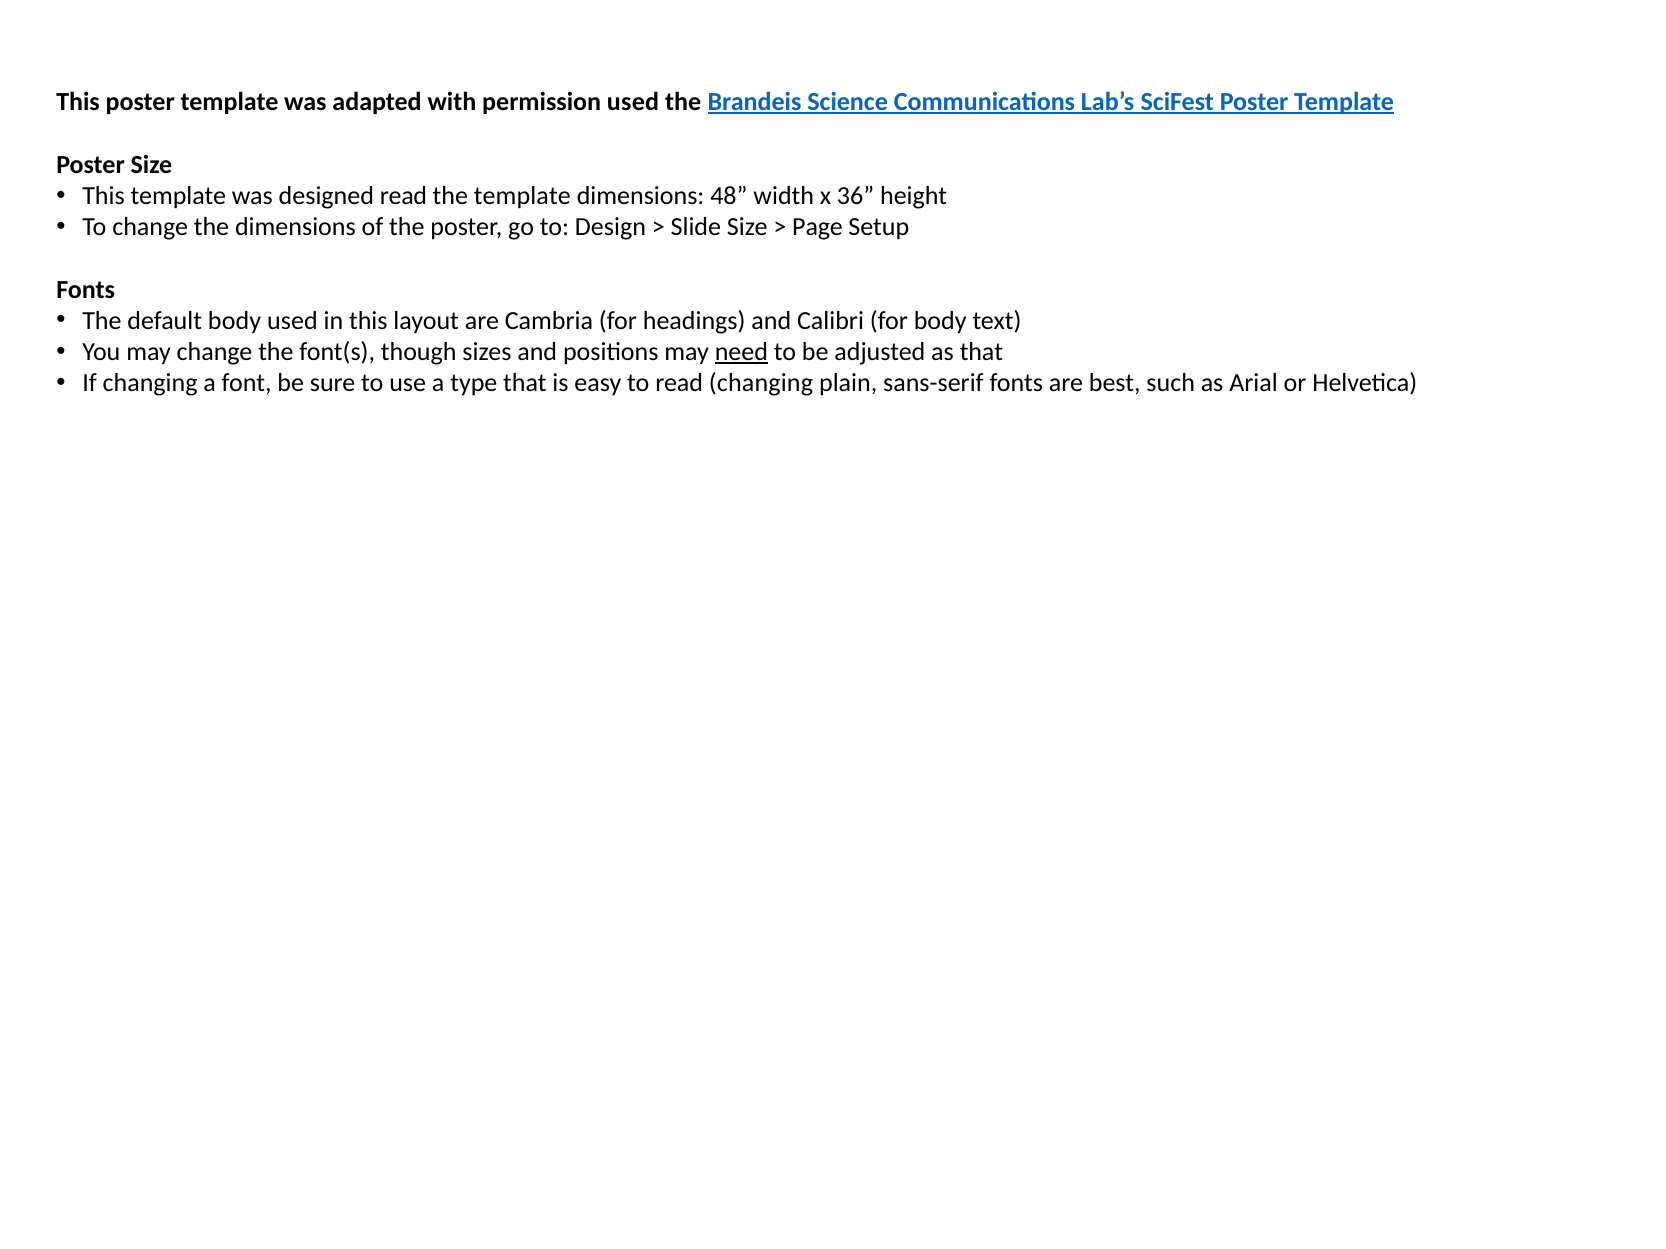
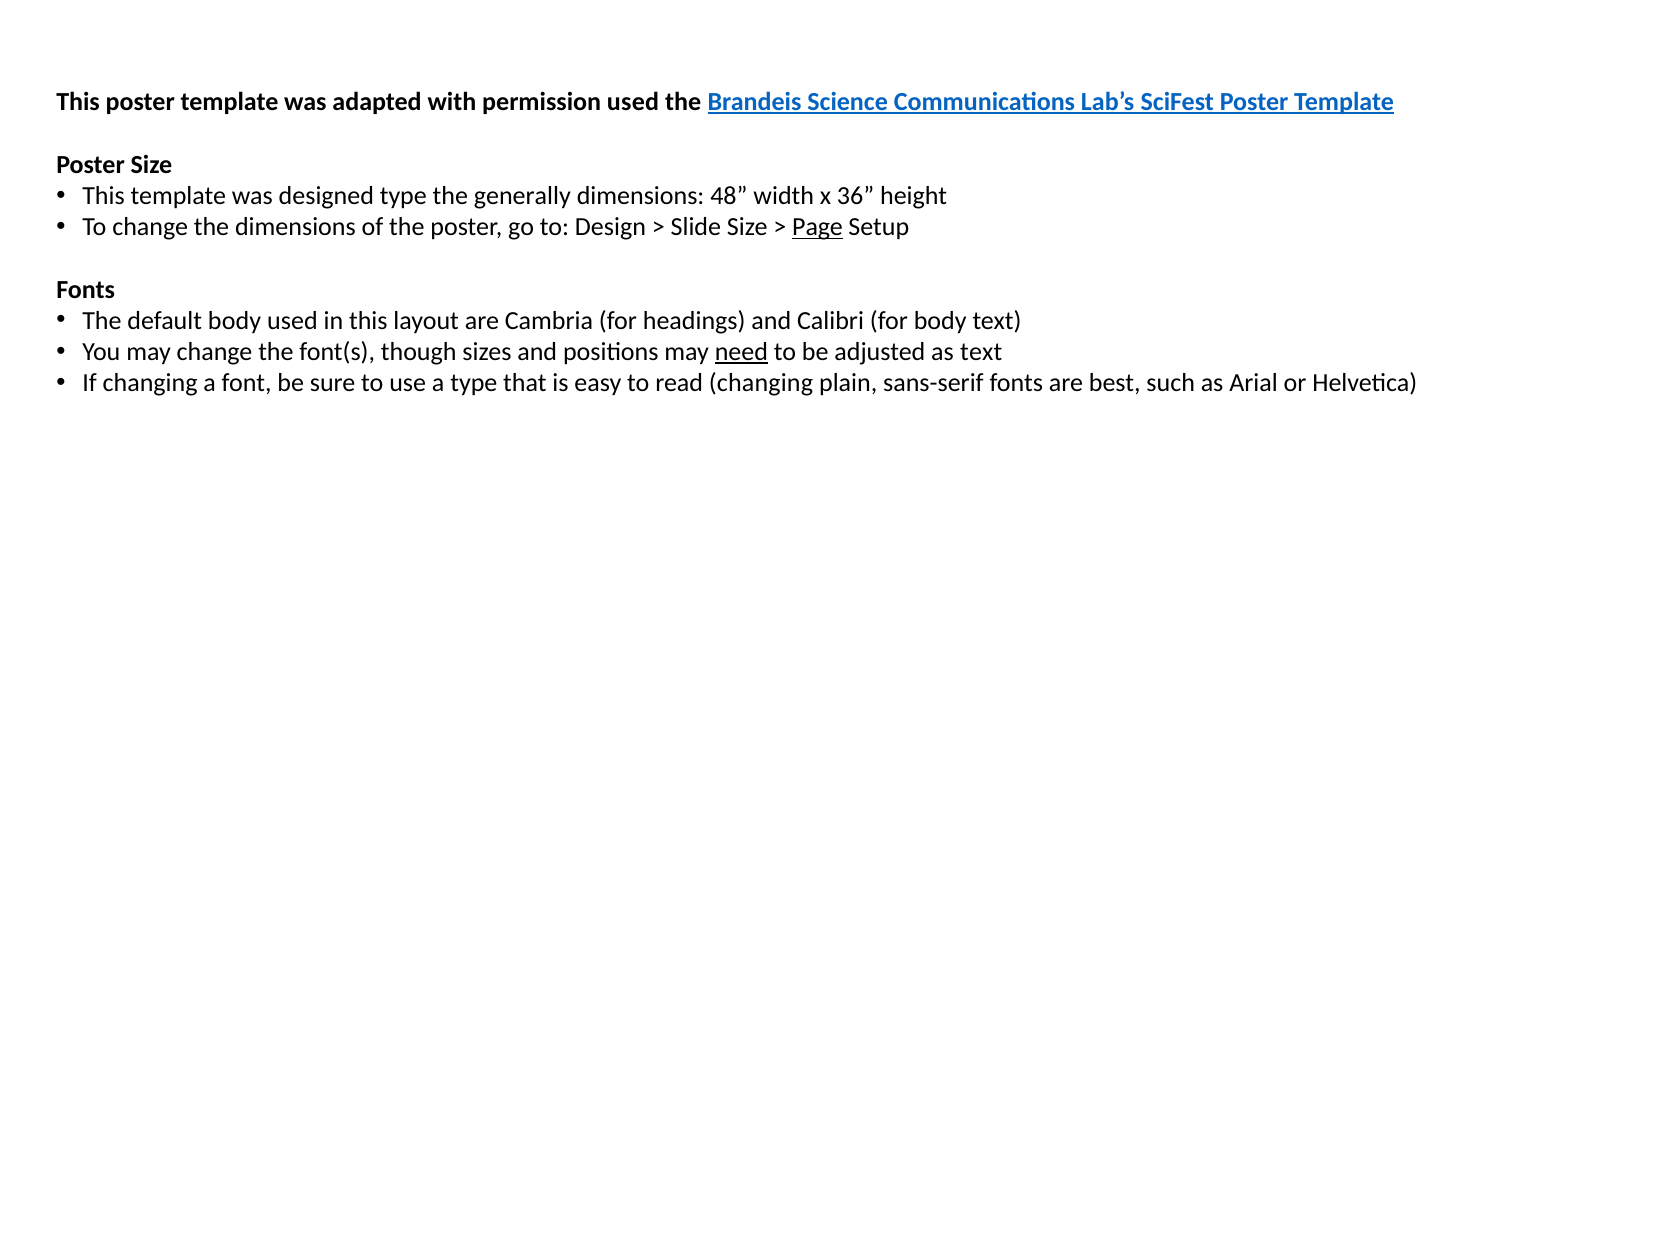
designed read: read -> type
the template: template -> generally
Page underline: none -> present
as that: that -> text
